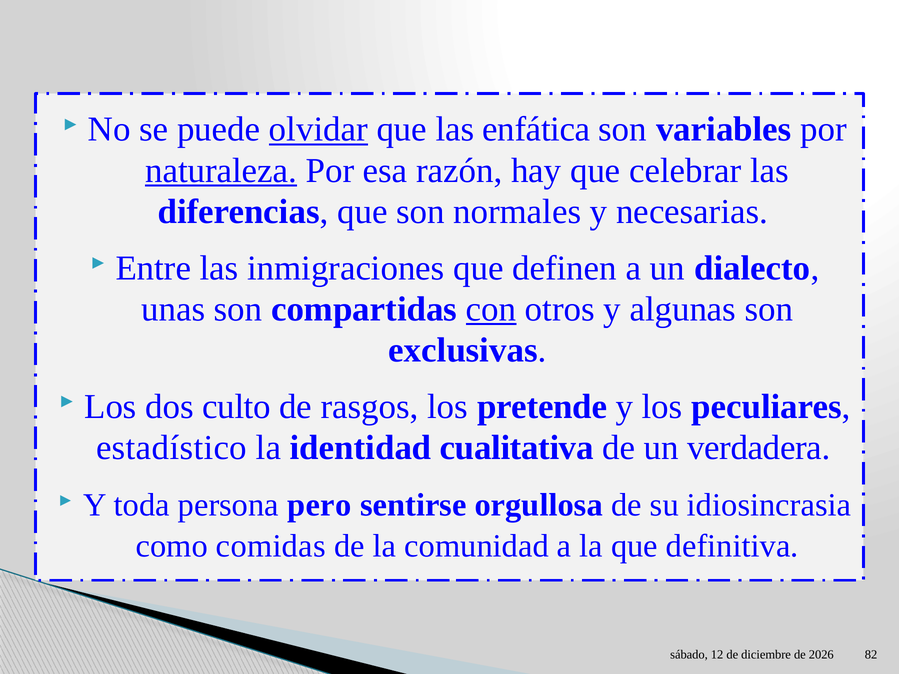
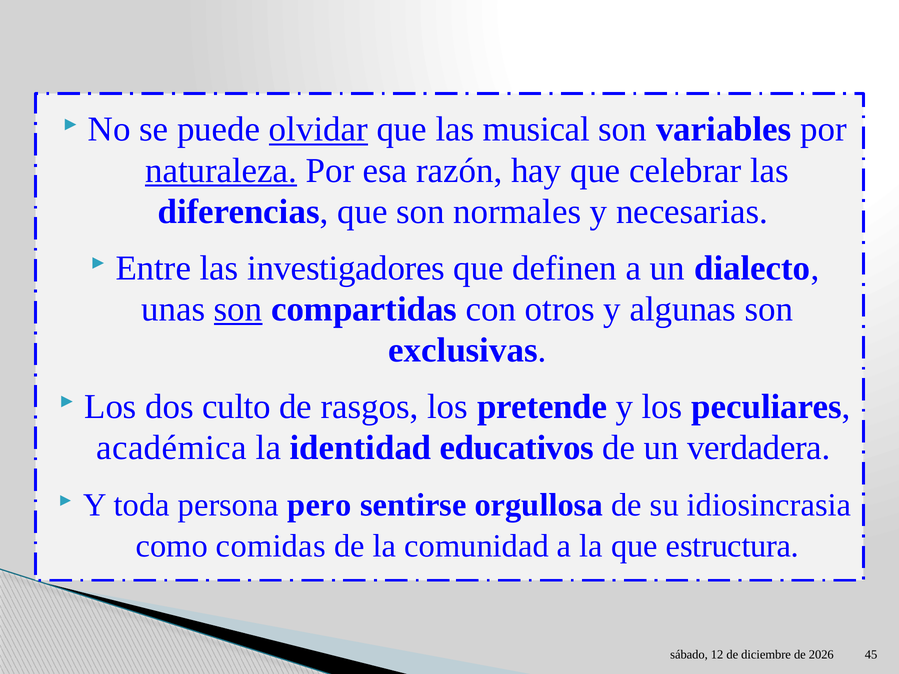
enfática: enfática -> musical
inmigraciones: inmigraciones -> investigadores
son at (238, 309) underline: none -> present
con underline: present -> none
estadístico: estadístico -> académica
cualitativa: cualitativa -> educativos
definitiva: definitiva -> estructura
82: 82 -> 45
